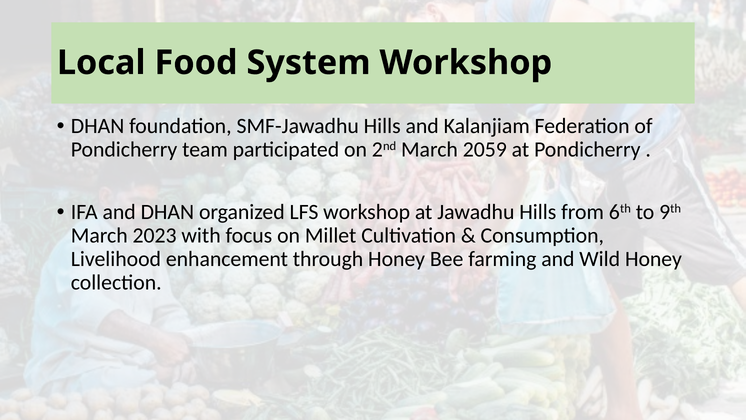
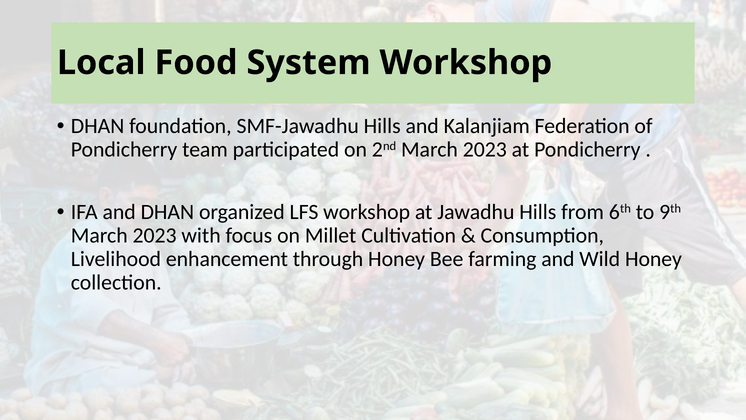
2nd March 2059: 2059 -> 2023
